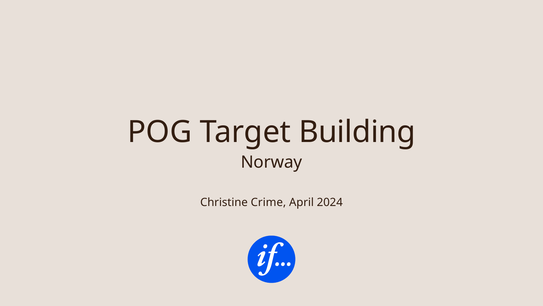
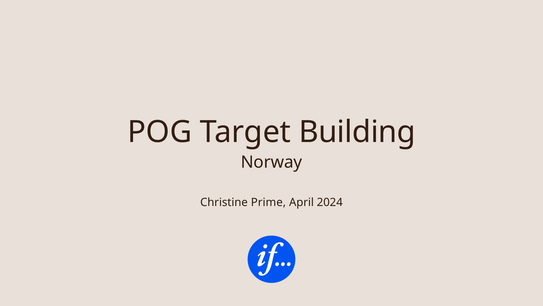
Crime: Crime -> Prime
